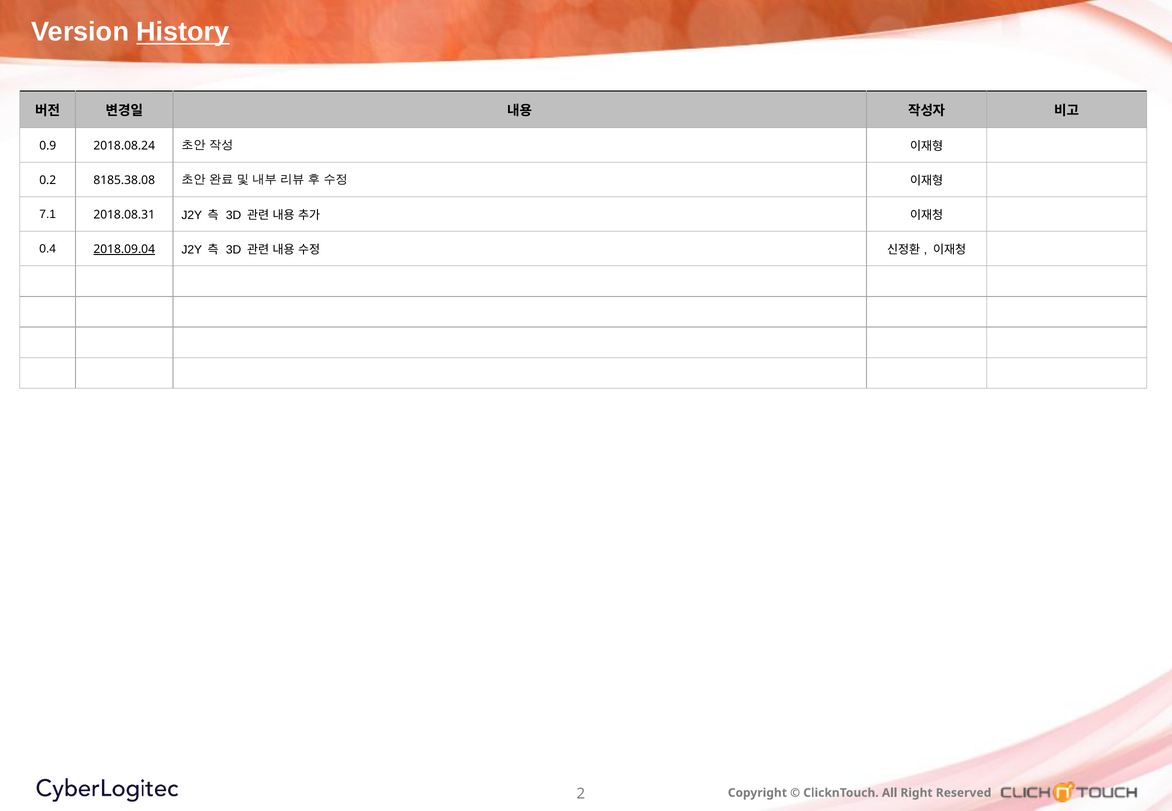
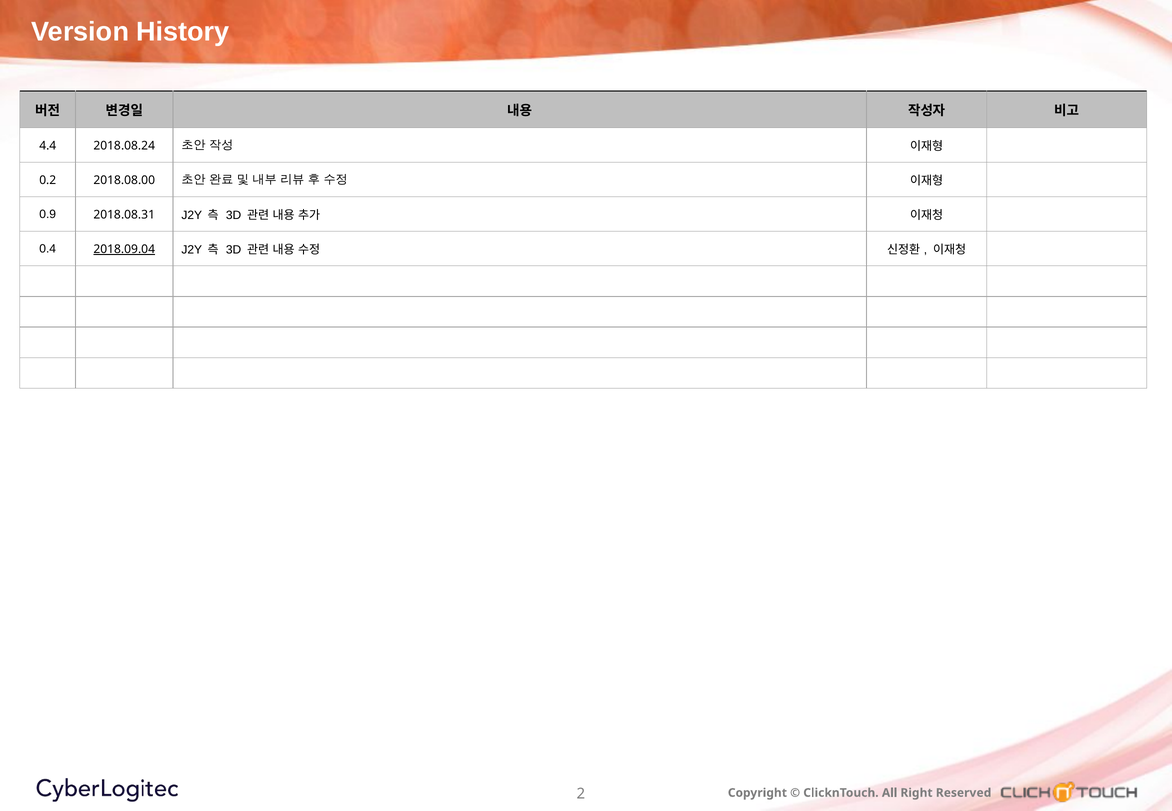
History underline: present -> none
0.9: 0.9 -> 4.4
8185.38.08: 8185.38.08 -> 2018.08.00
7.1: 7.1 -> 0.9
